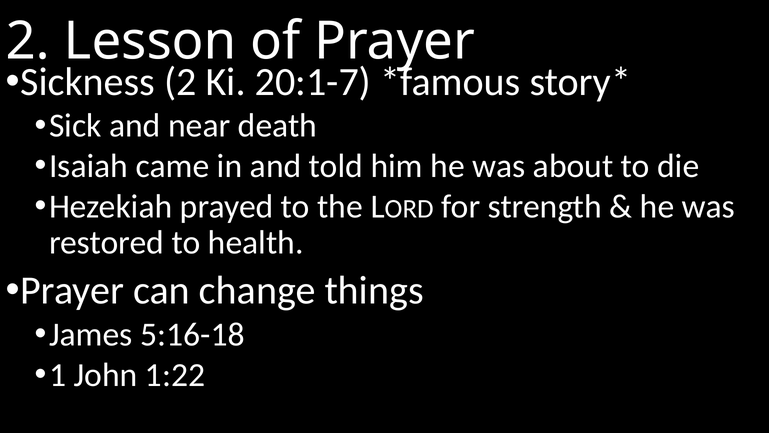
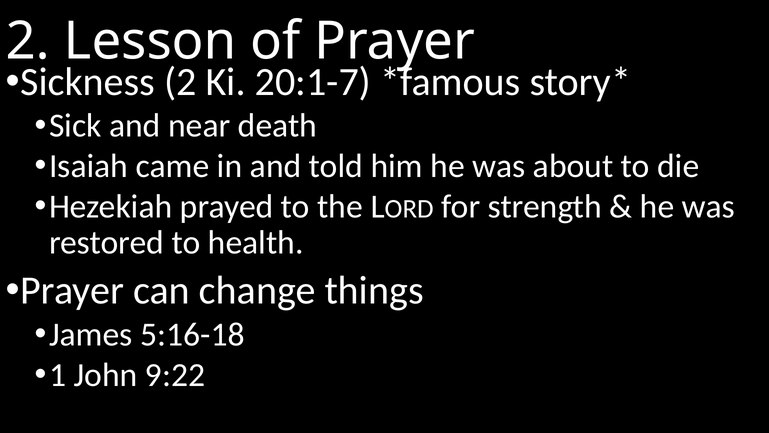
1:22: 1:22 -> 9:22
